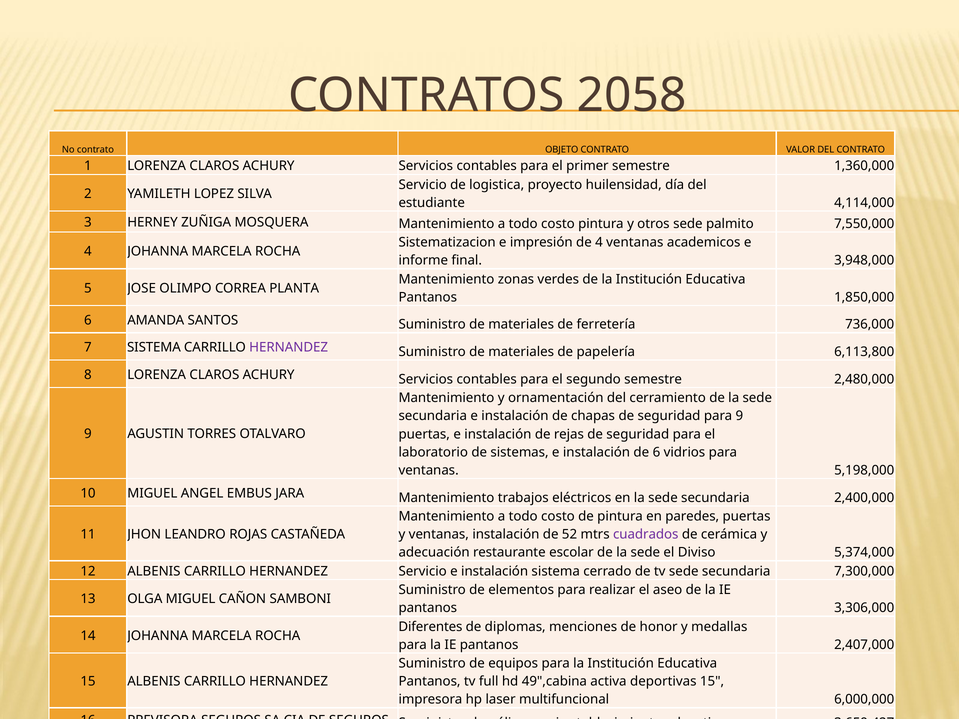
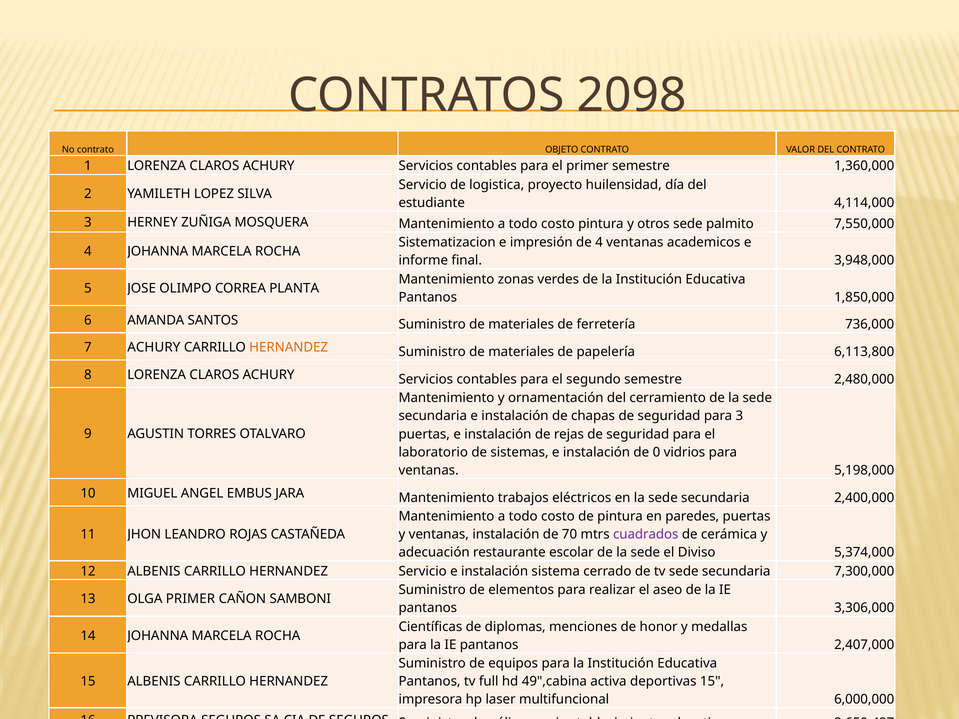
2058: 2058 -> 2098
7 SISTEMA: SISTEMA -> ACHURY
HERNANDEZ at (289, 348) colour: purple -> orange
para 9: 9 -> 3
de 6: 6 -> 0
52: 52 -> 70
OLGA MIGUEL: MIGUEL -> PRIMER
Diferentes: Diferentes -> Científicas
